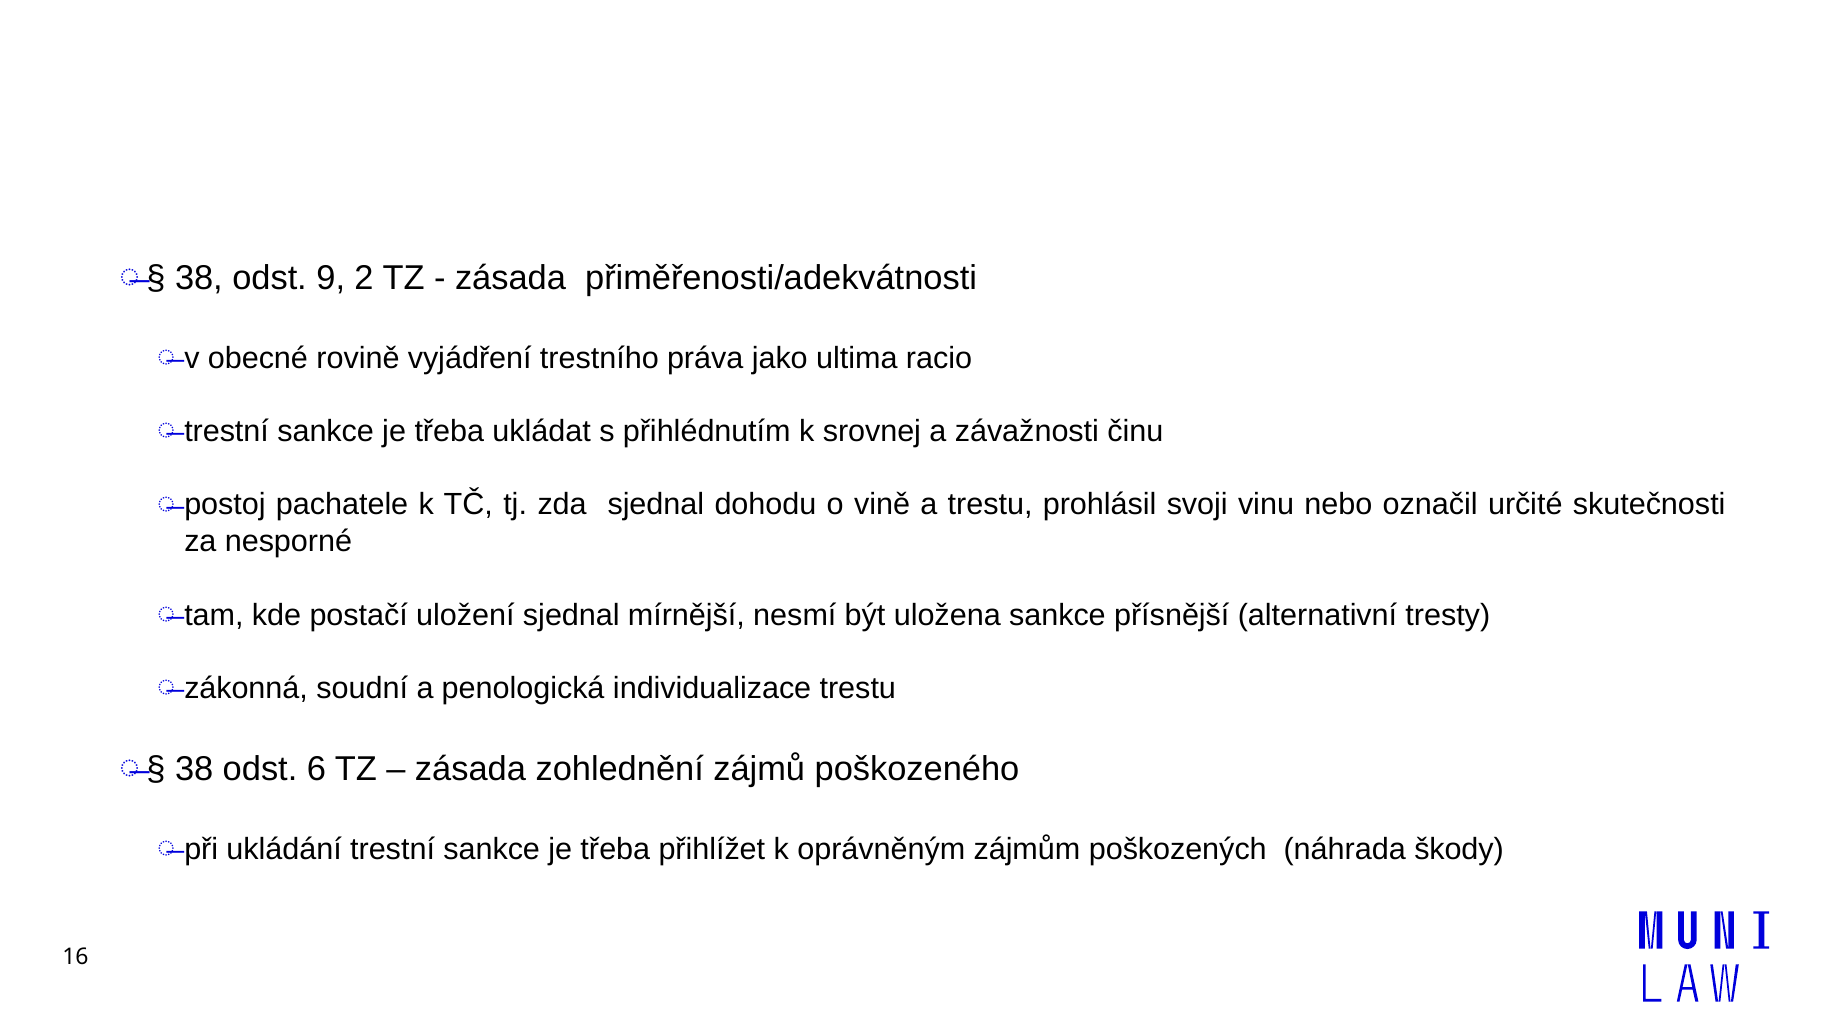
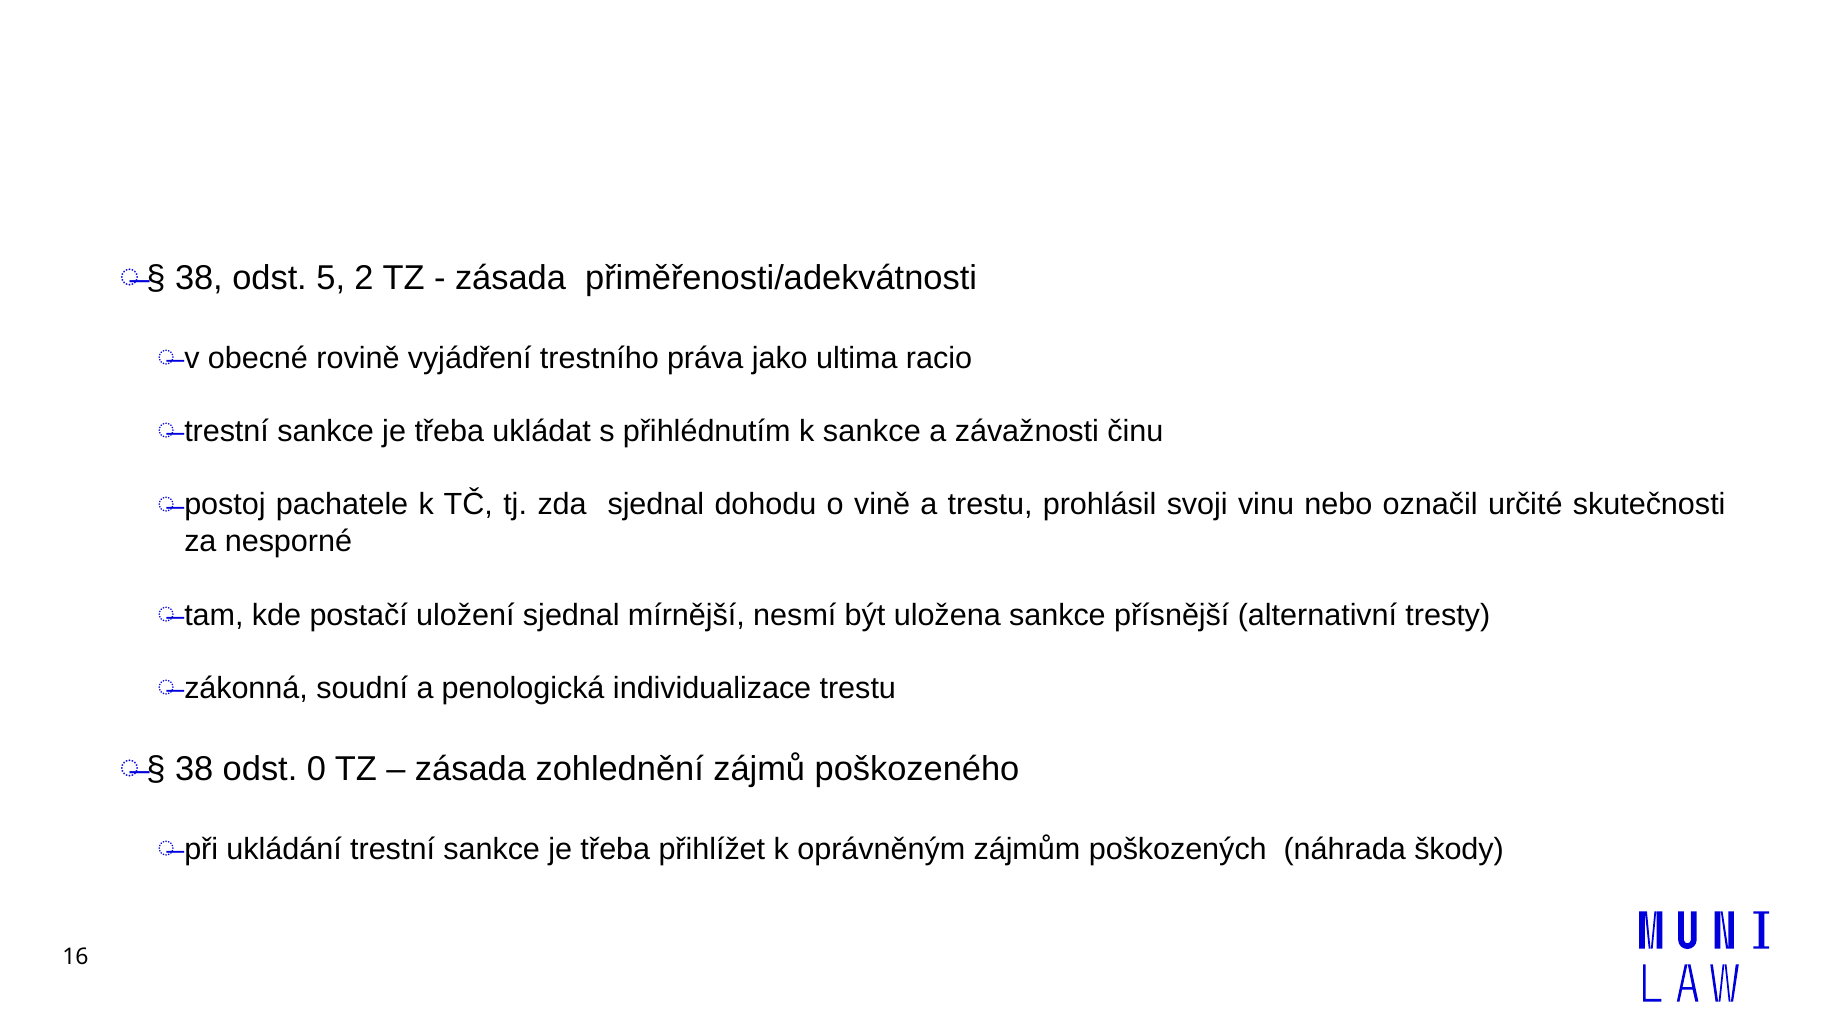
9: 9 -> 5
k srovnej: srovnej -> sankce
6: 6 -> 0
